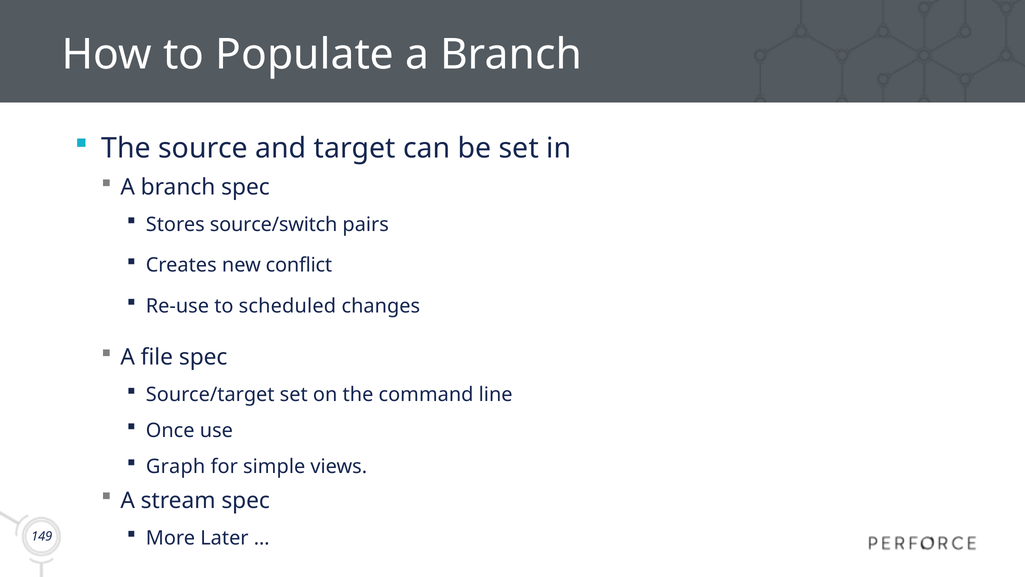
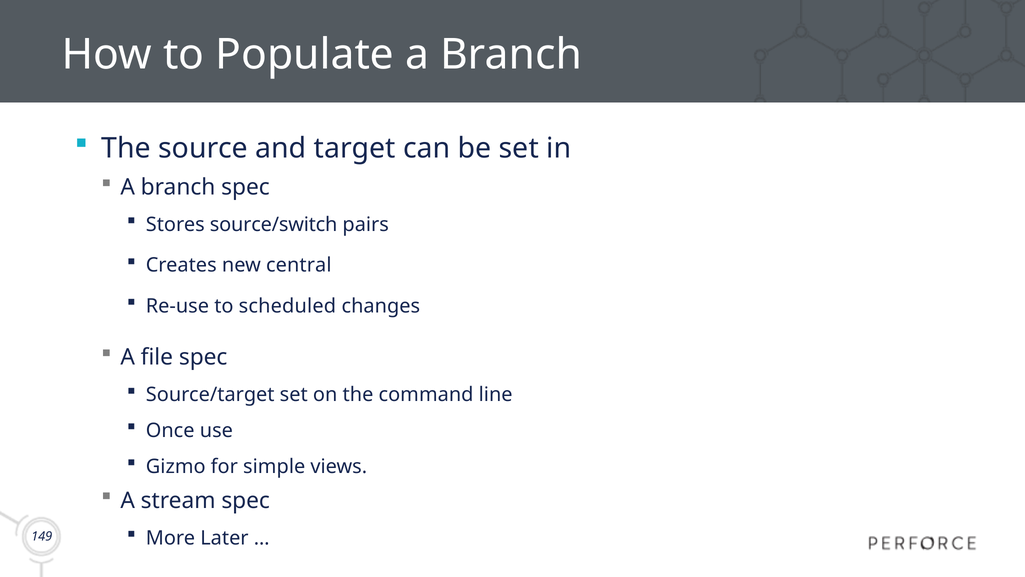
conflict: conflict -> central
Graph: Graph -> Gizmo
